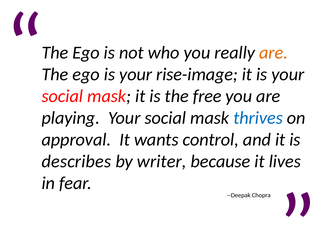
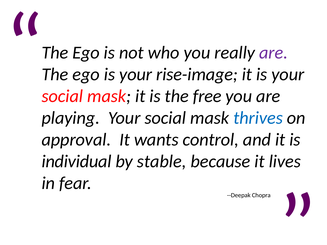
are at (274, 53) colour: orange -> purple
describes: describes -> individual
writer: writer -> stable
